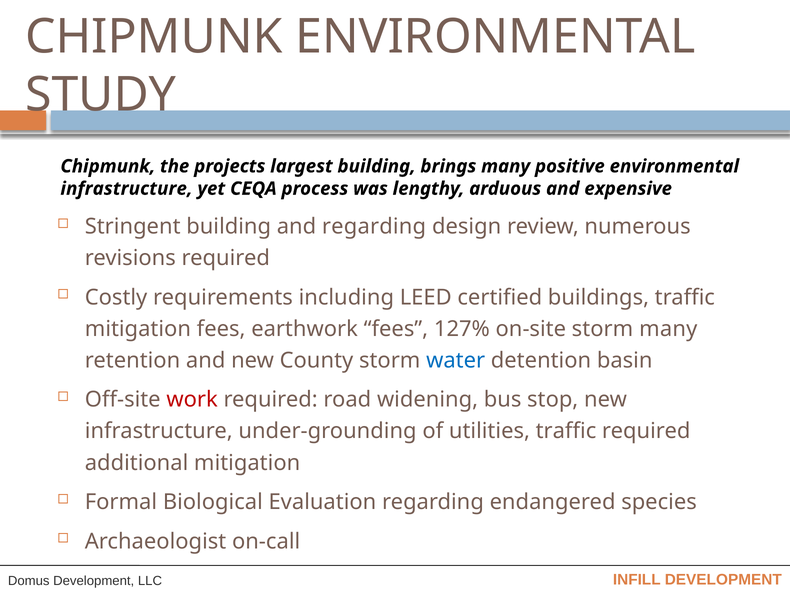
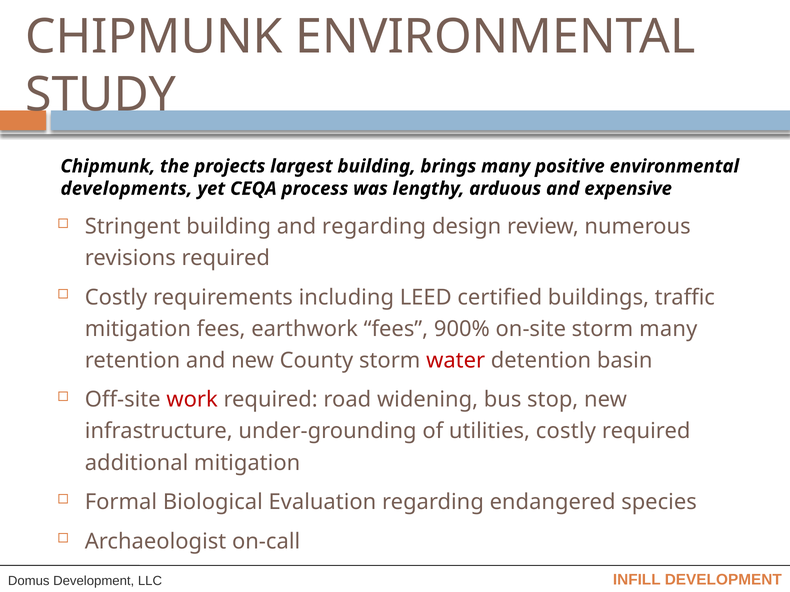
infrastructure at (126, 189): infrastructure -> developments
127%: 127% -> 900%
water colour: blue -> red
utilities traffic: traffic -> costly
